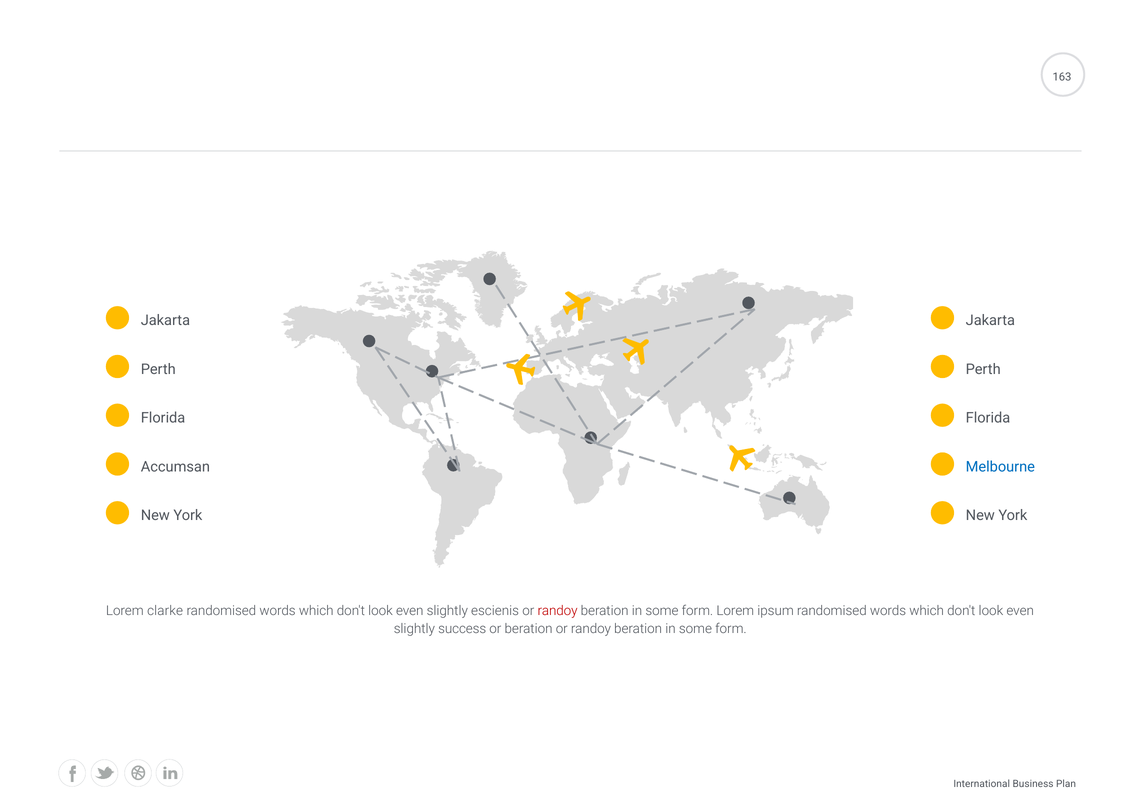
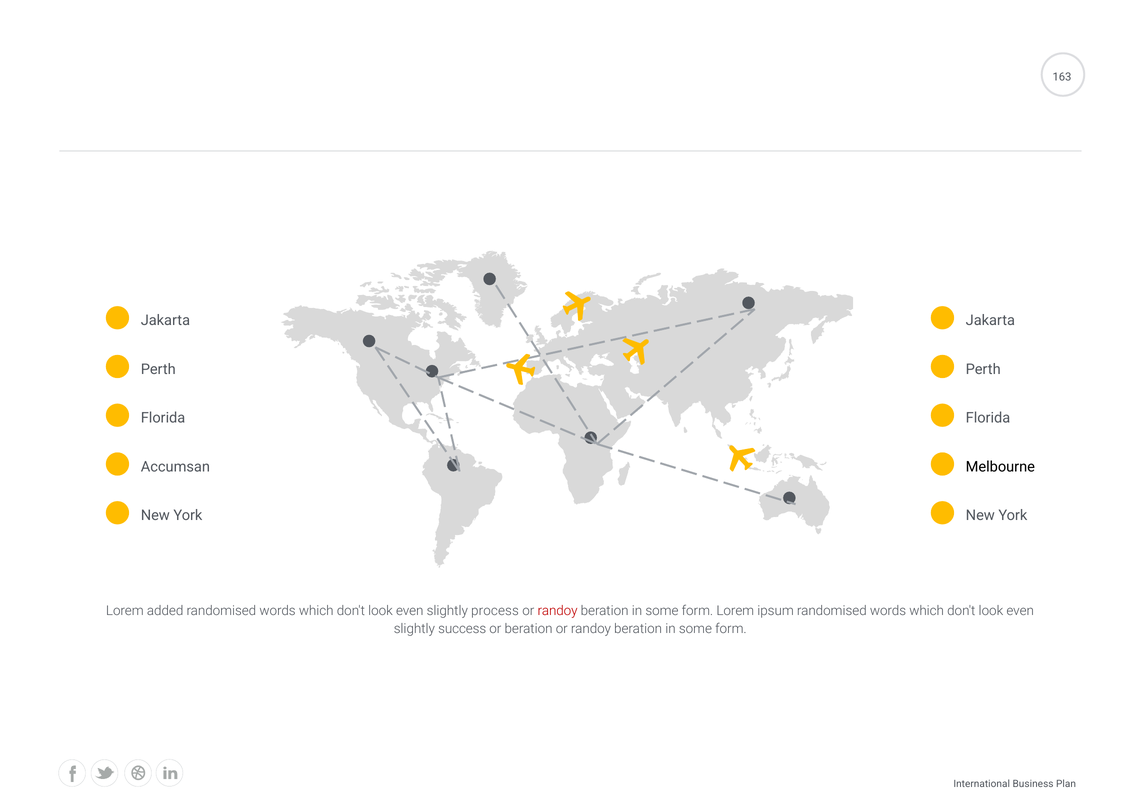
Melbourne colour: blue -> black
clarke: clarke -> added
escienis: escienis -> process
